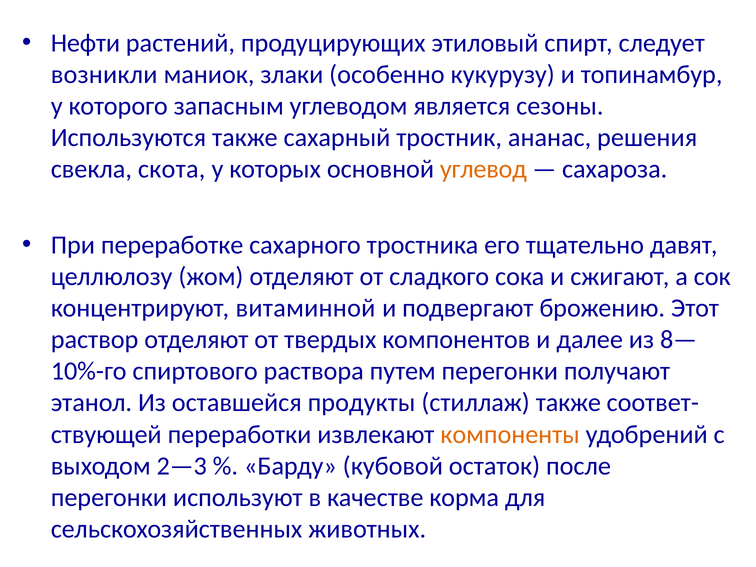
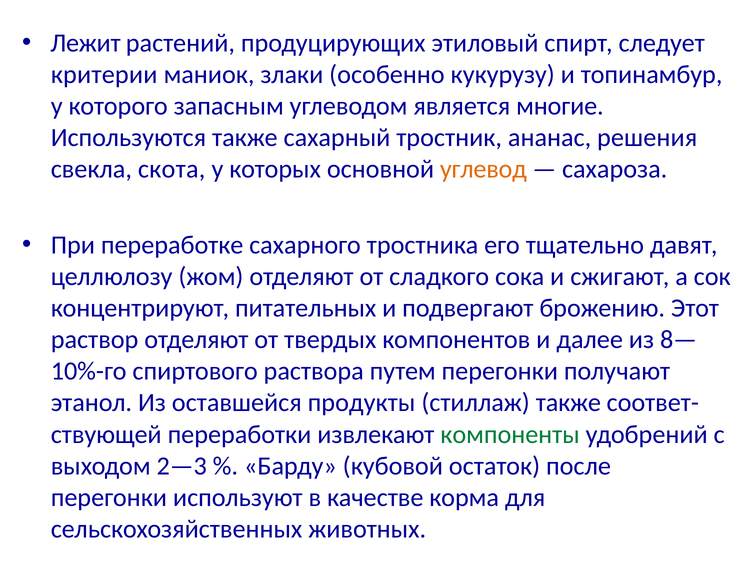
Нефти: Нефти -> Лежит
возникли: возникли -> критерии
сезоны: сезоны -> многие
витаминной: витаминной -> питательных
компоненты colour: orange -> green
